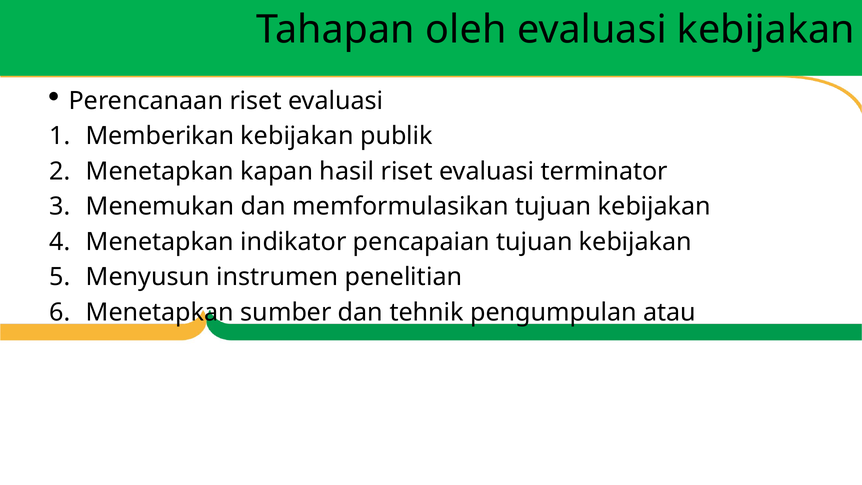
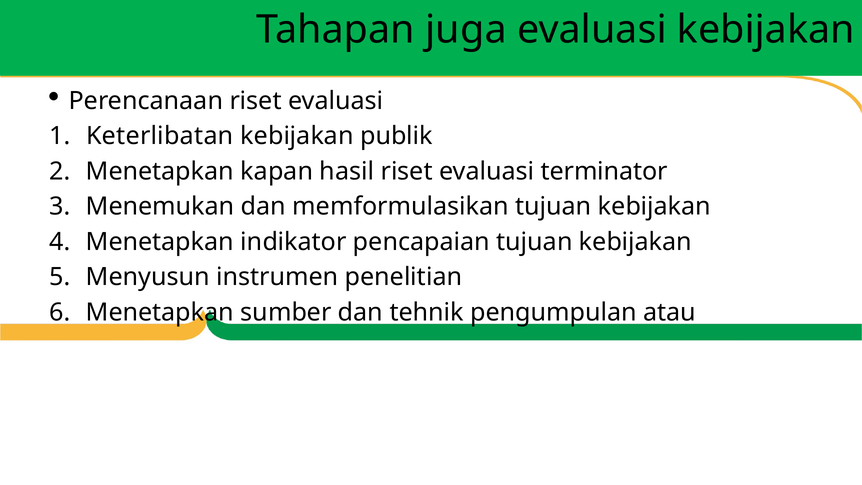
oleh: oleh -> juga
Memberikan: Memberikan -> Keterlibatan
